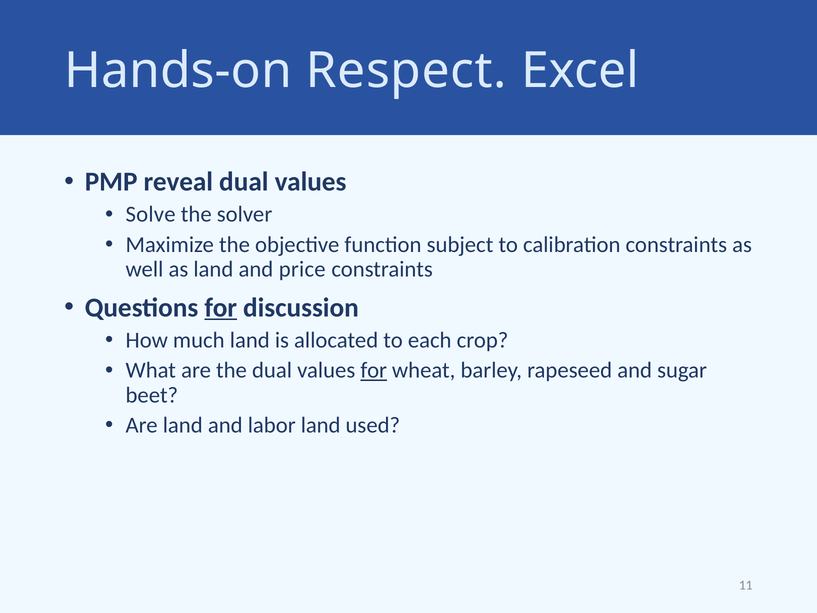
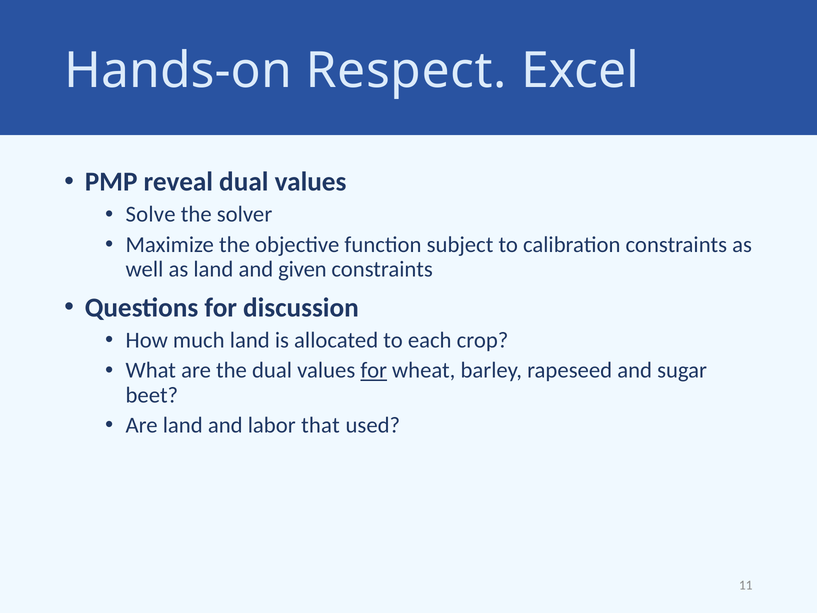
price: price -> given
for at (221, 307) underline: present -> none
labor land: land -> that
